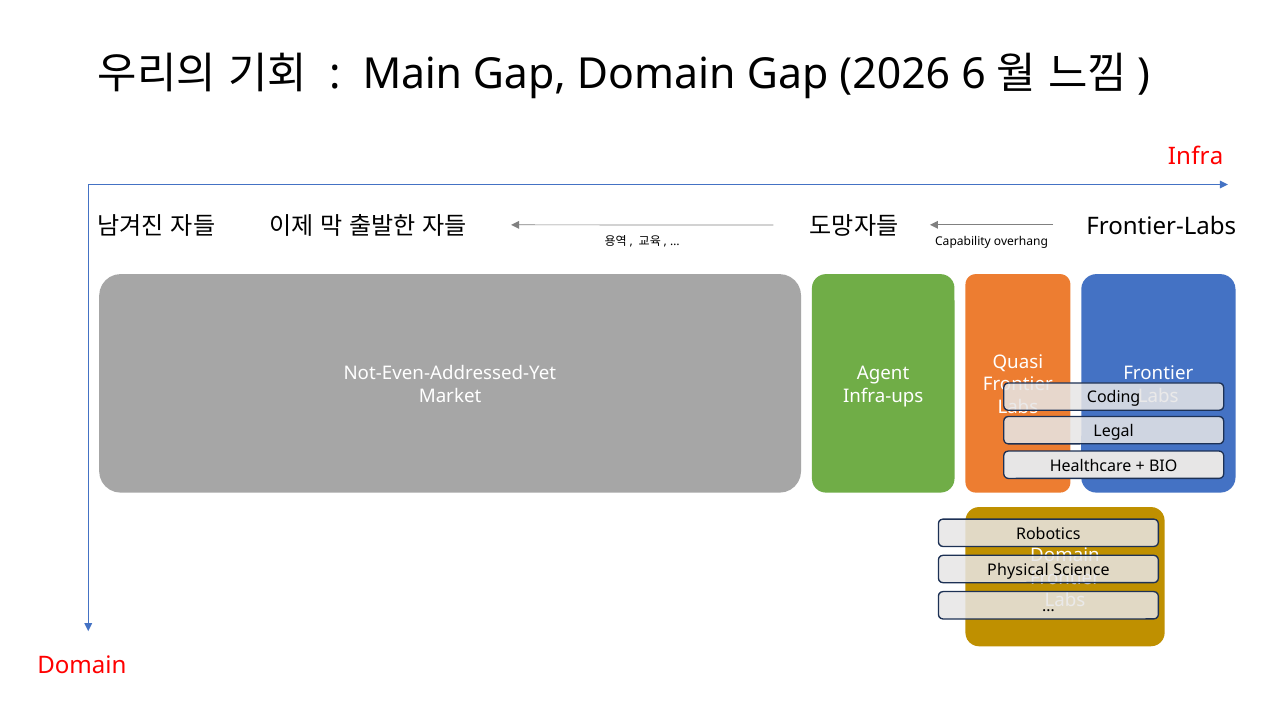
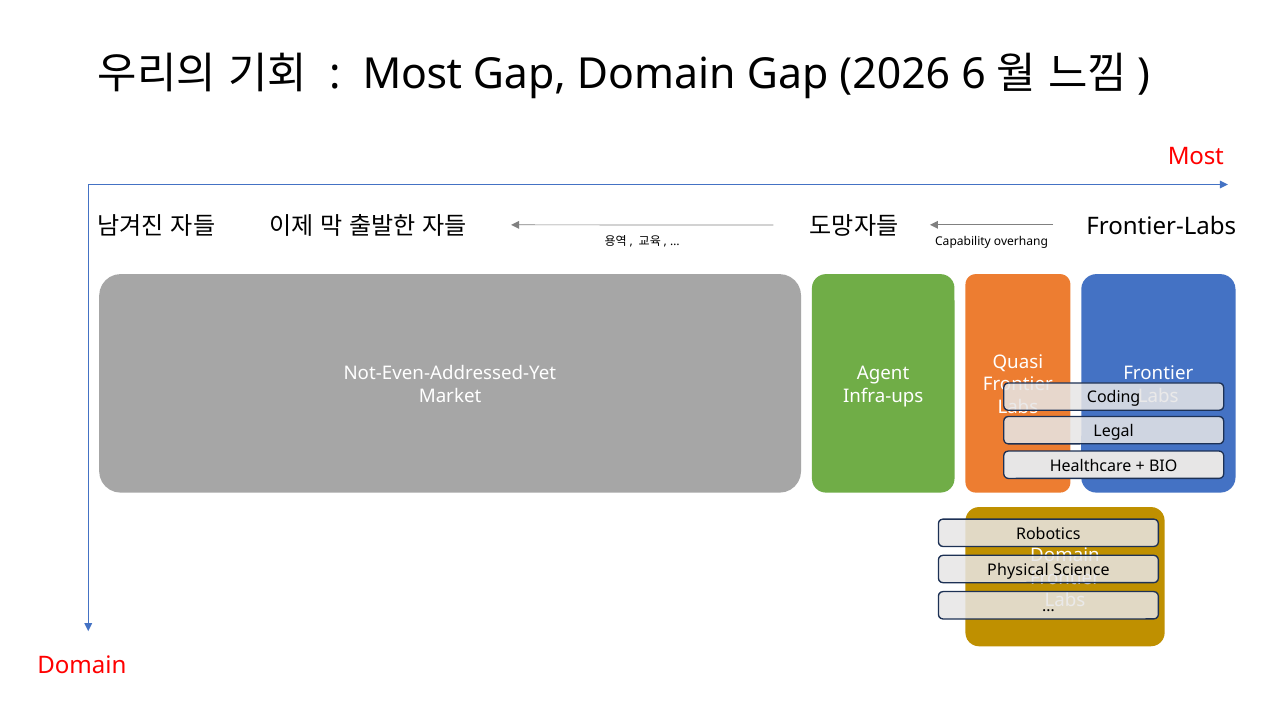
Main at (412, 74): Main -> Most
Infra at (1196, 157): Infra -> Most
